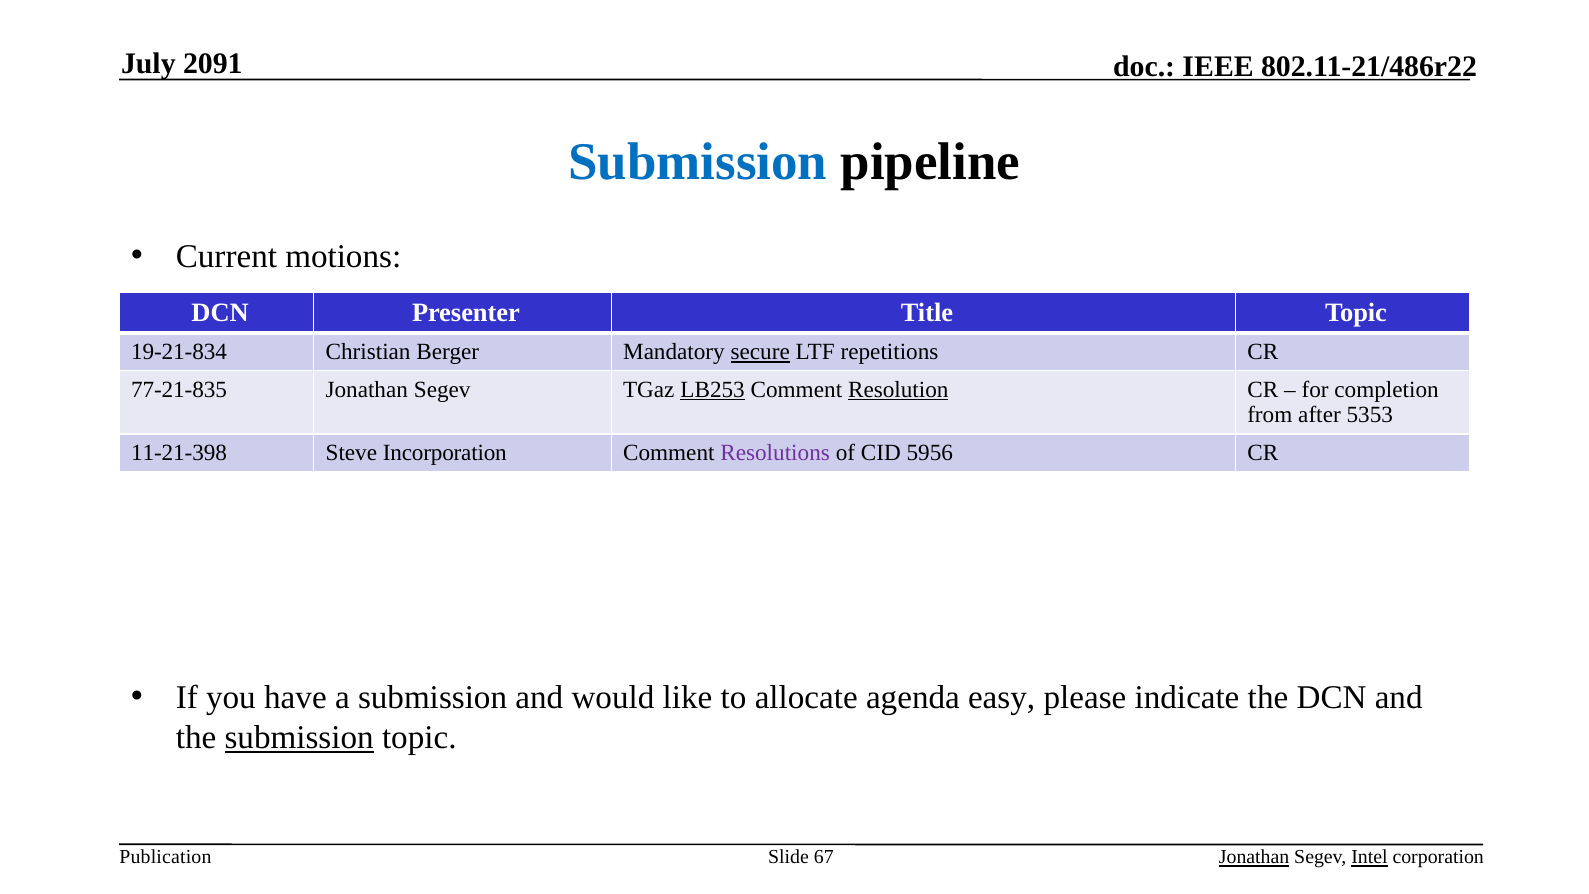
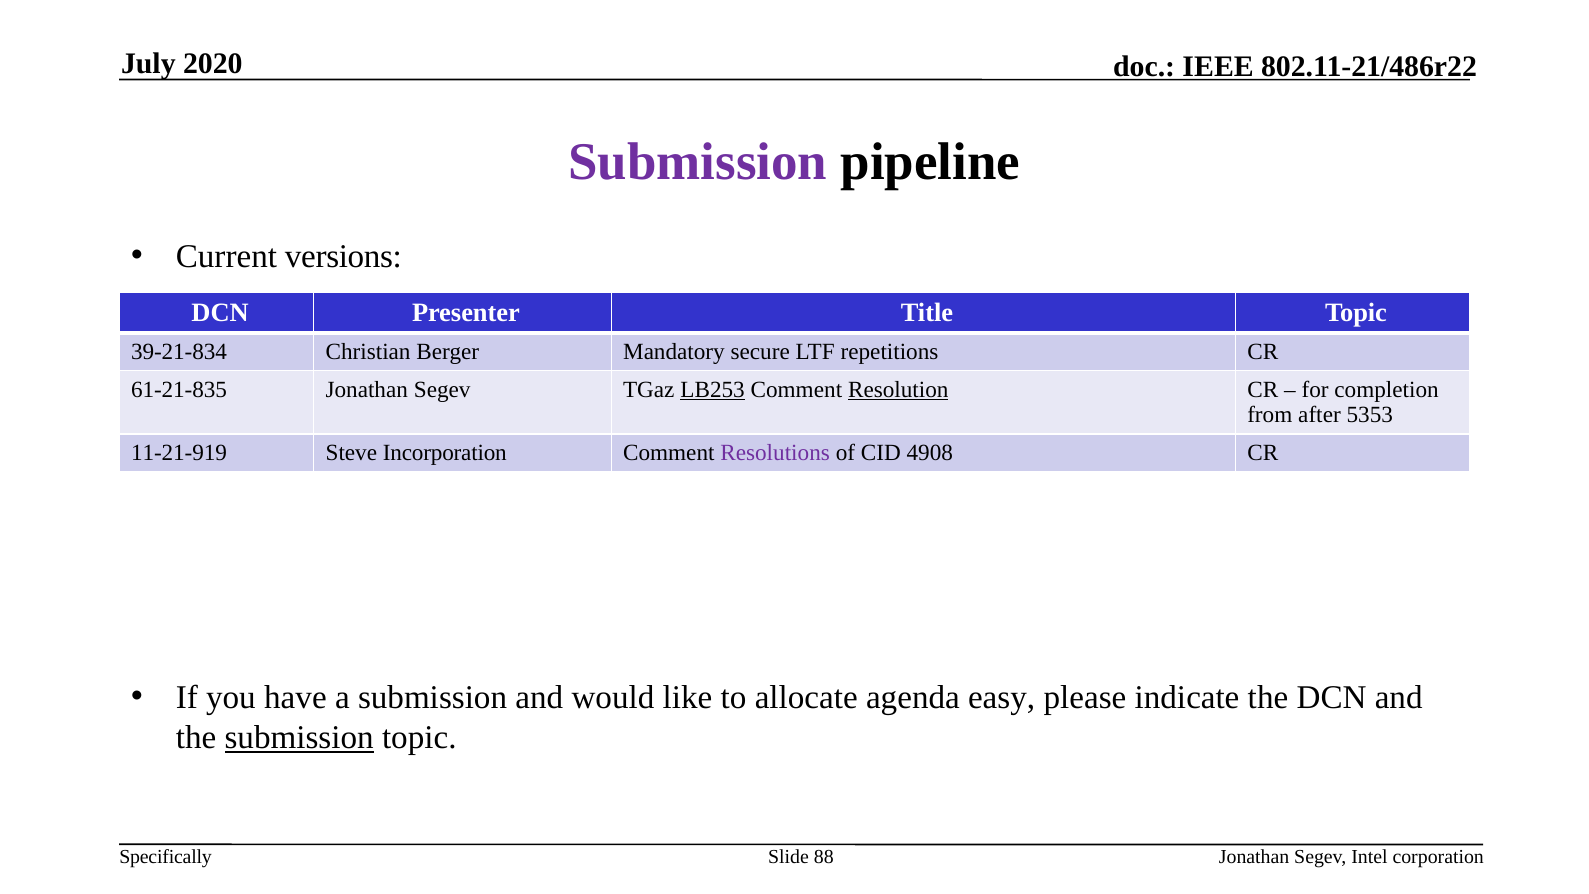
2091: 2091 -> 2020
Submission at (698, 162) colour: blue -> purple
motions: motions -> versions
19-21-834: 19-21-834 -> 39-21-834
secure underline: present -> none
77-21-835: 77-21-835 -> 61-21-835
11-21-398: 11-21-398 -> 11-21-919
5956: 5956 -> 4908
Publication: Publication -> Specifically
67: 67 -> 88
Jonathan at (1254, 857) underline: present -> none
Intel underline: present -> none
